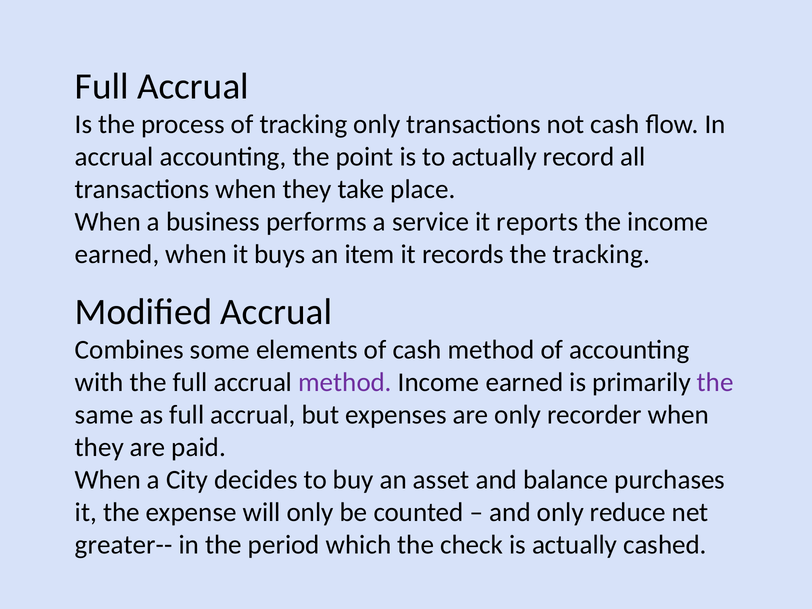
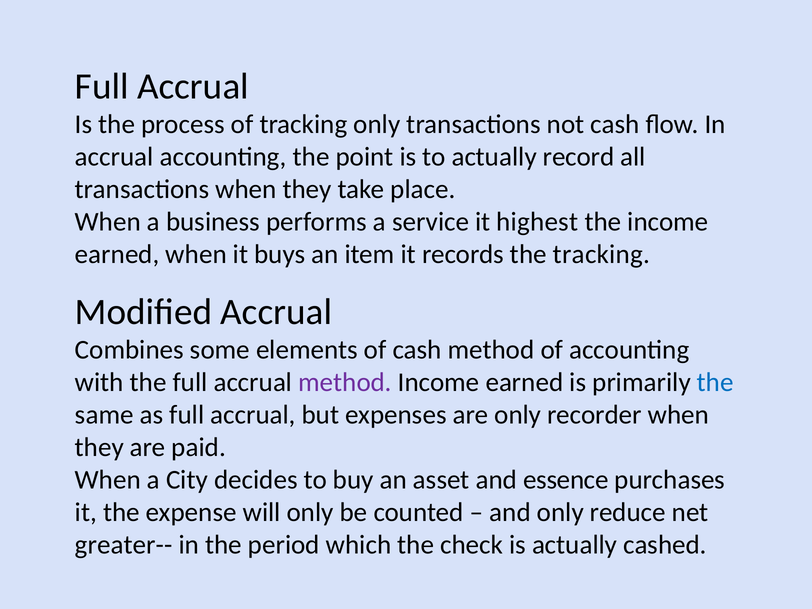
reports: reports -> highest
the at (715, 382) colour: purple -> blue
balance: balance -> essence
